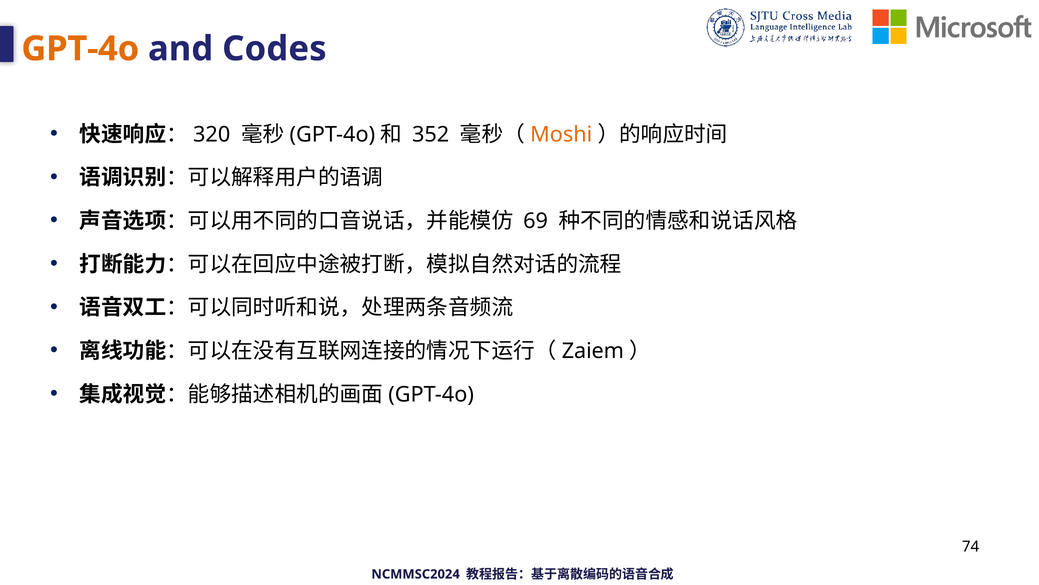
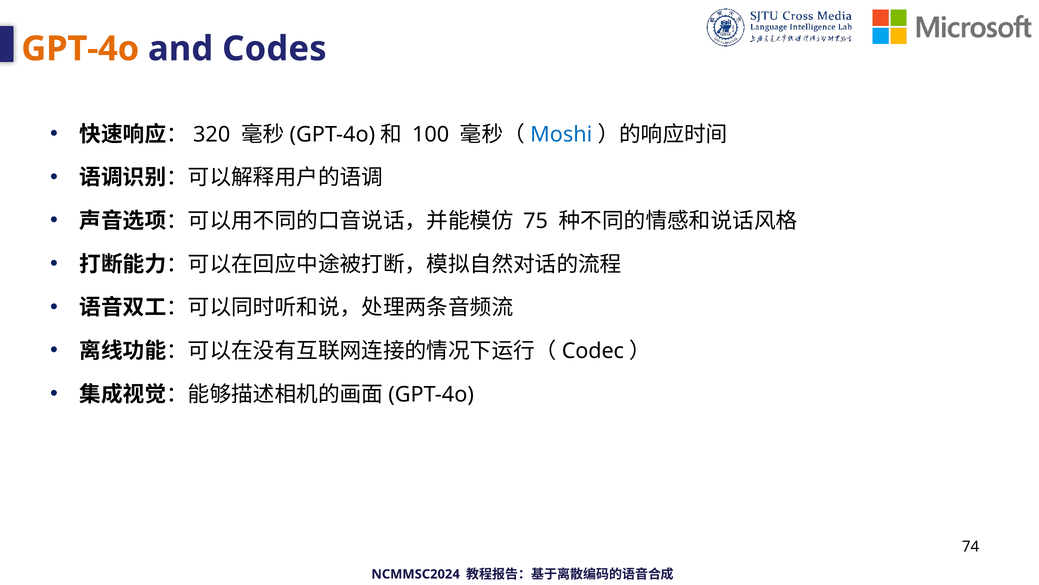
352: 352 -> 100
Moshi colour: orange -> blue
69: 69 -> 75
Zaiem: Zaiem -> Codec
